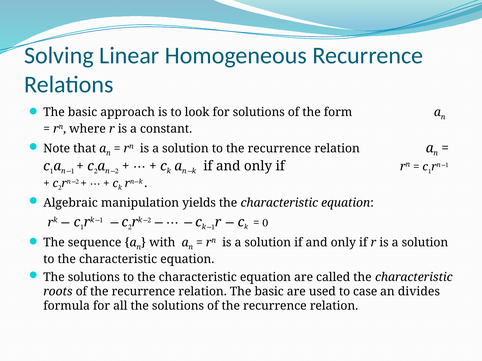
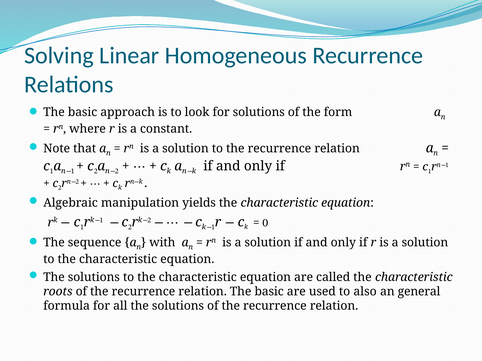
case: case -> also
divides: divides -> general
